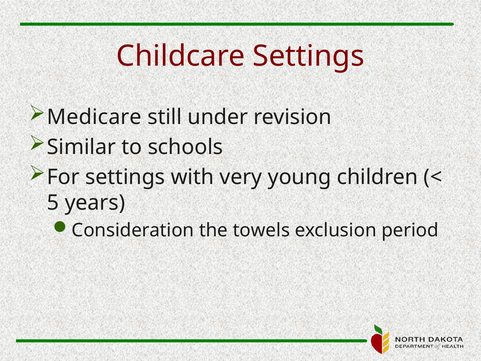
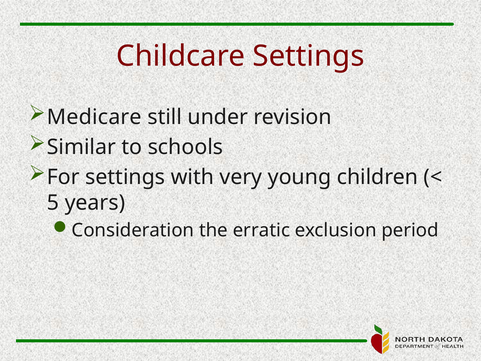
towels: towels -> erratic
